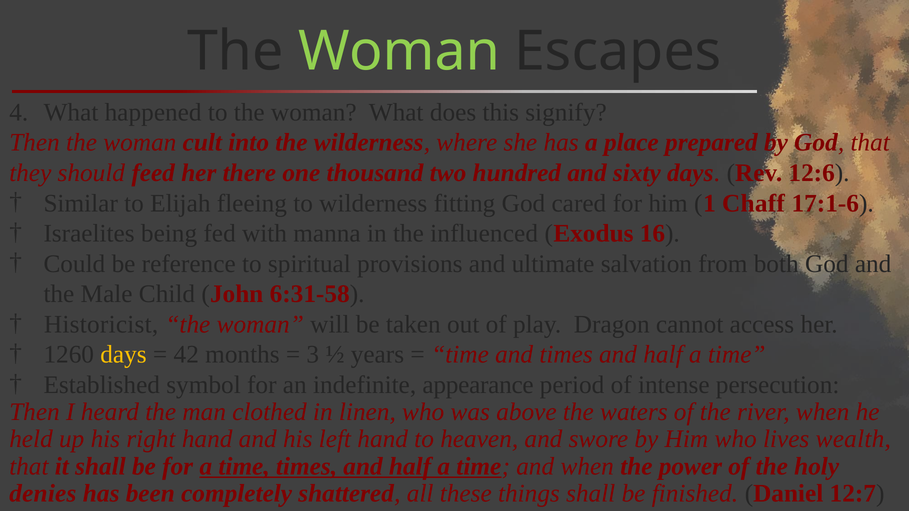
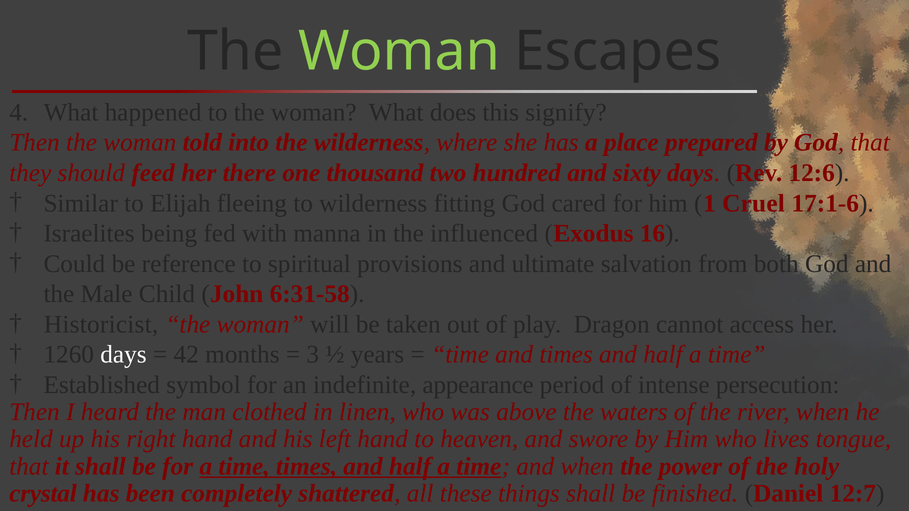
cult: cult -> told
Chaff: Chaff -> Cruel
days at (123, 355) colour: yellow -> white
wealth: wealth -> tongue
denies: denies -> crystal
